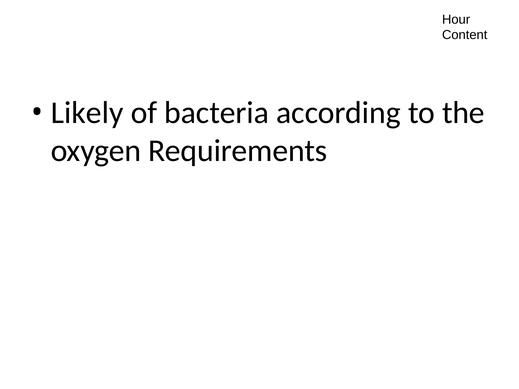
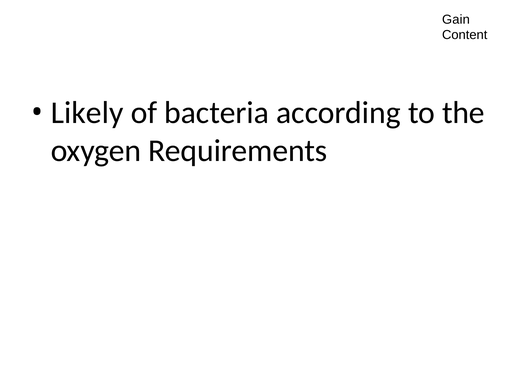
Hour: Hour -> Gain
